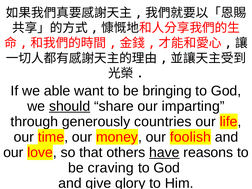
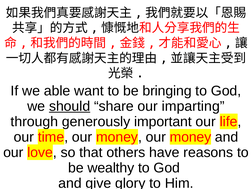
countries: countries -> important
money our foolish: foolish -> money
have underline: present -> none
craving: craving -> wealthy
